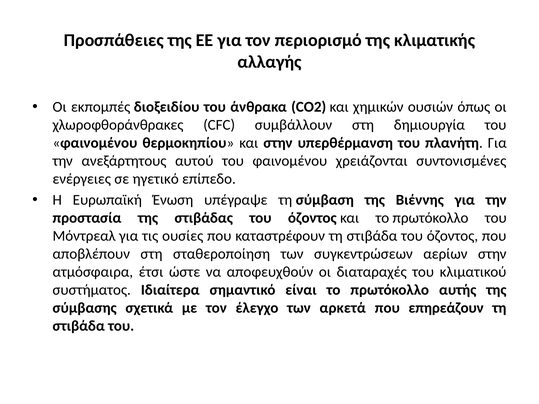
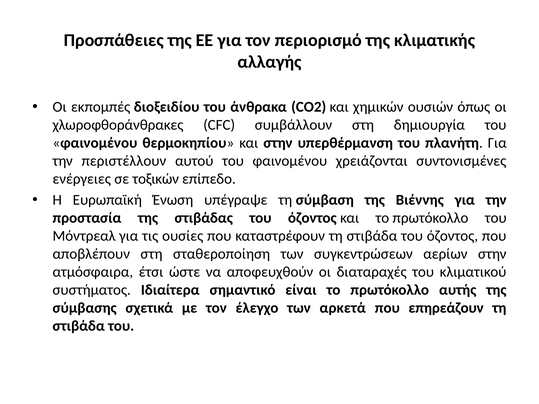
ανεξάρτητους: ανεξάρτητους -> περιστέλλουν
ηγετικό: ηγετικό -> τοξικών
